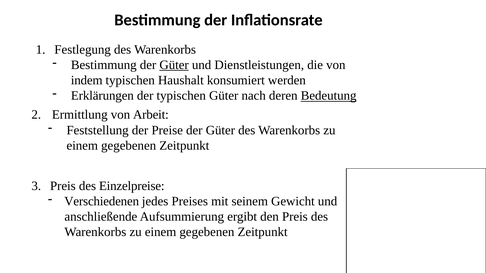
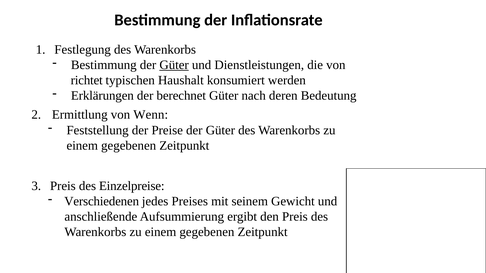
indem: indem -> richtet
der typischen: typischen -> berechnet
Bedeutung underline: present -> none
Arbeit: Arbeit -> Wenn
